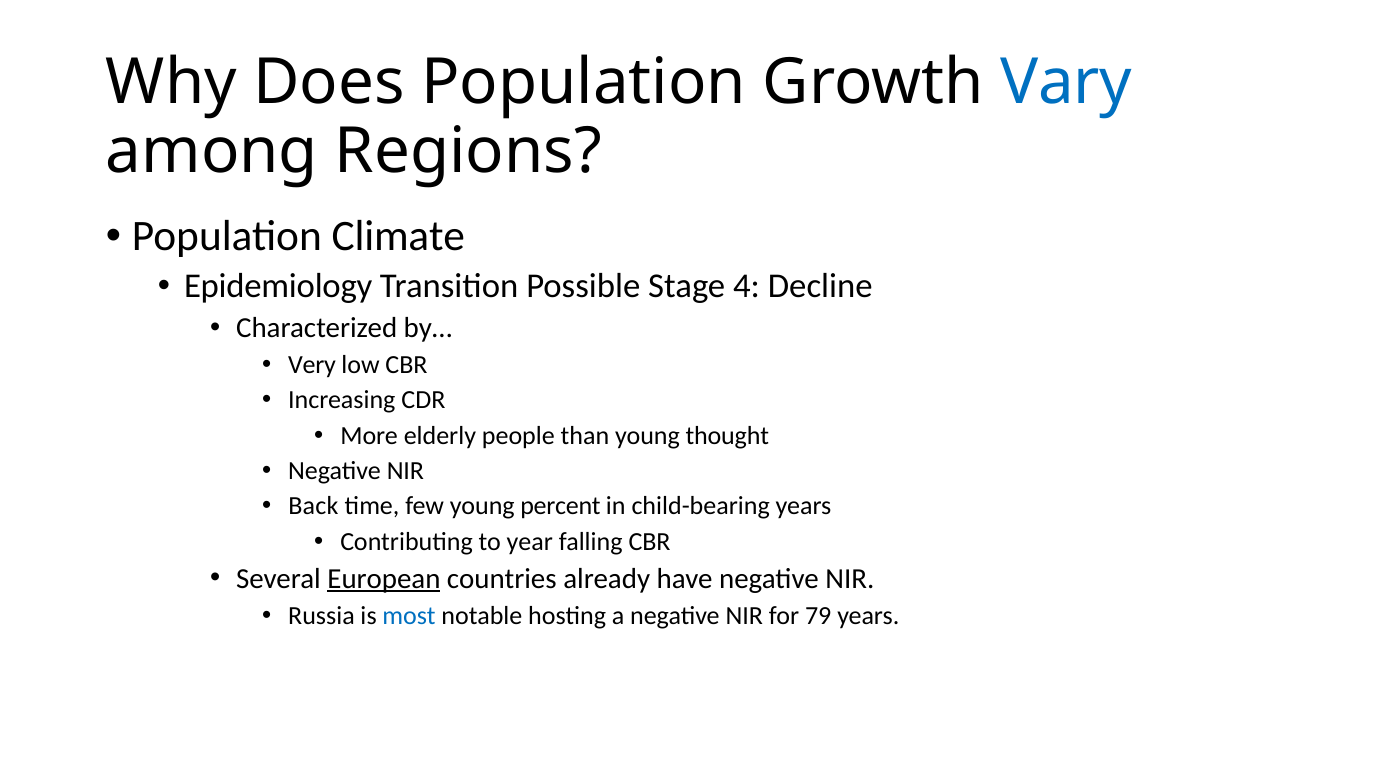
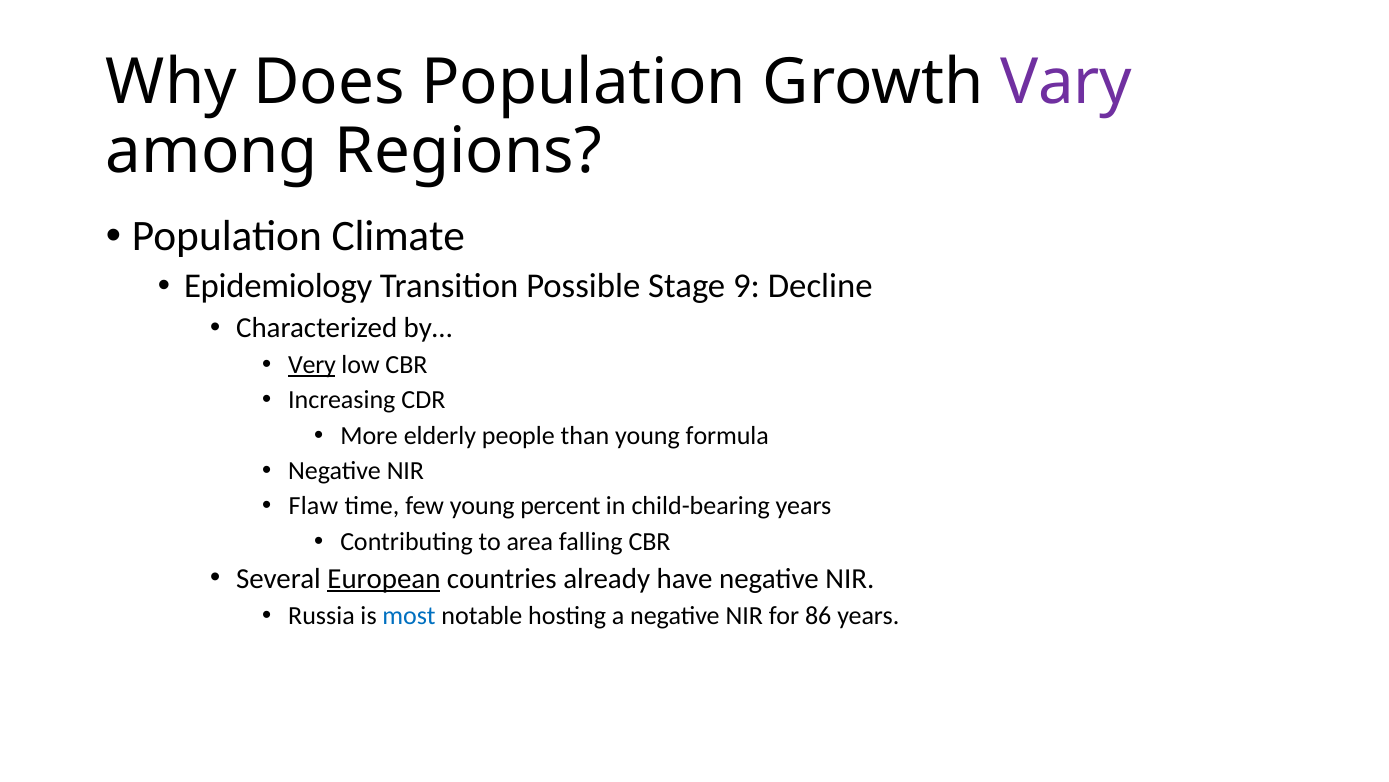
Vary colour: blue -> purple
4: 4 -> 9
Very underline: none -> present
thought: thought -> formula
Back: Back -> Flaw
year: year -> area
79: 79 -> 86
